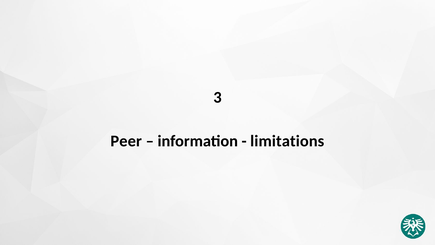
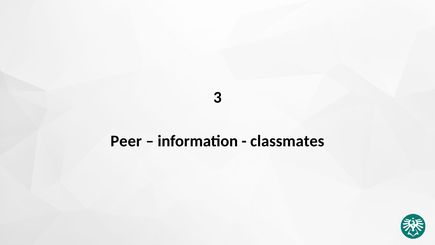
limitations: limitations -> classmates
